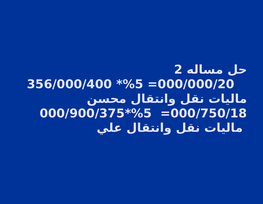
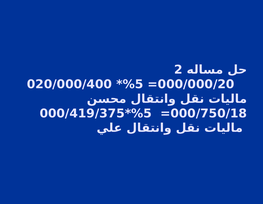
356/000/400: 356/000/400 -> 020/000/400
000/900/375: 000/900/375 -> 000/419/375
